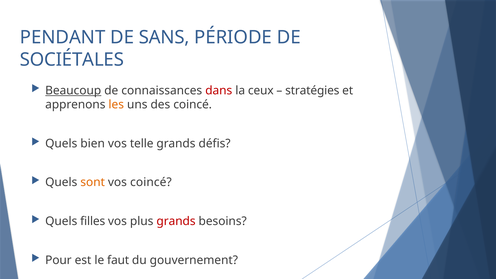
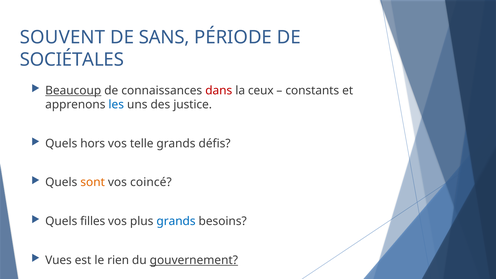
PENDANT: PENDANT -> SOUVENT
stratégies: stratégies -> constants
les colour: orange -> blue
des coincé: coincé -> justice
bien: bien -> hors
grands at (176, 221) colour: red -> blue
Pour: Pour -> Vues
faut: faut -> rien
gouvernement underline: none -> present
